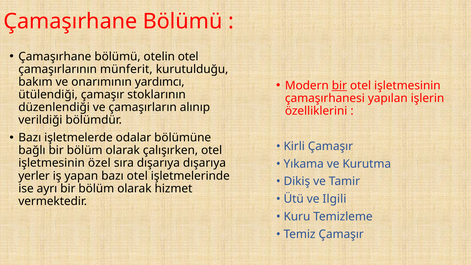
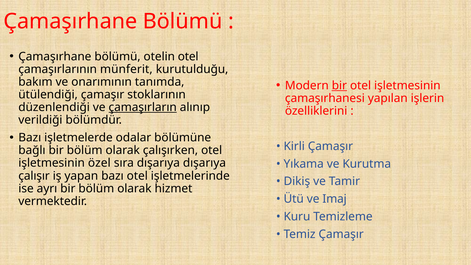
yardımcı: yardımcı -> tanımda
çamaşırların underline: none -> present
yerler: yerler -> çalışır
Ilgili: Ilgili -> Imaj
